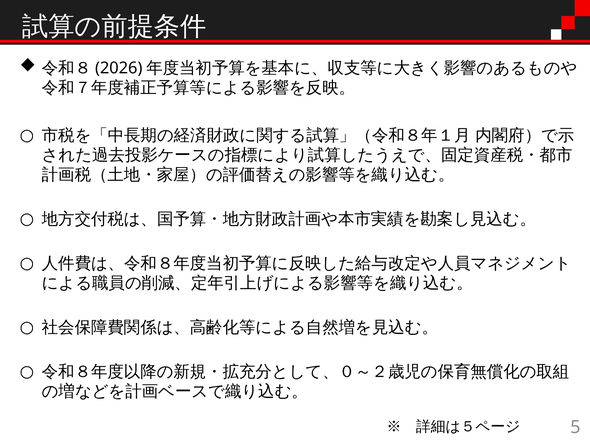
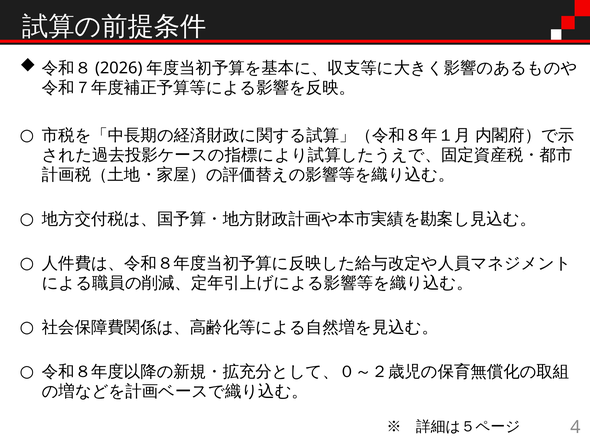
5: 5 -> 4
